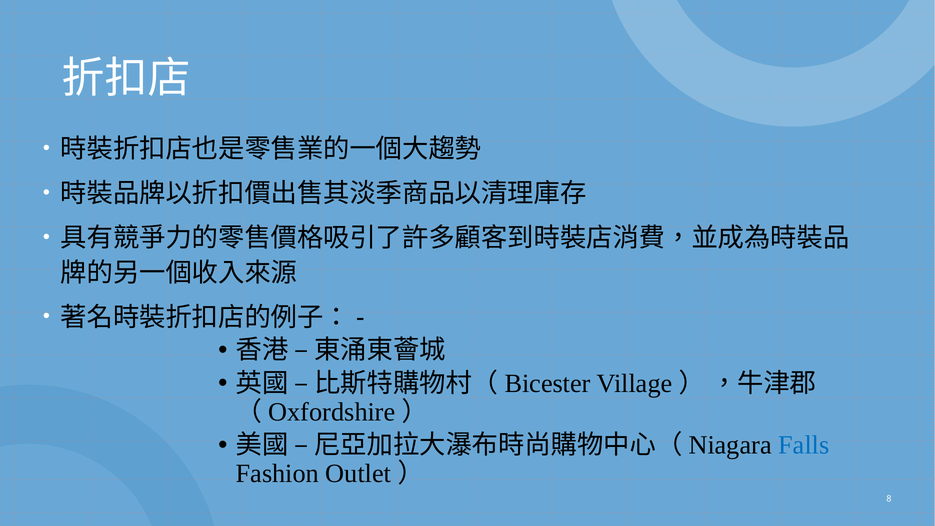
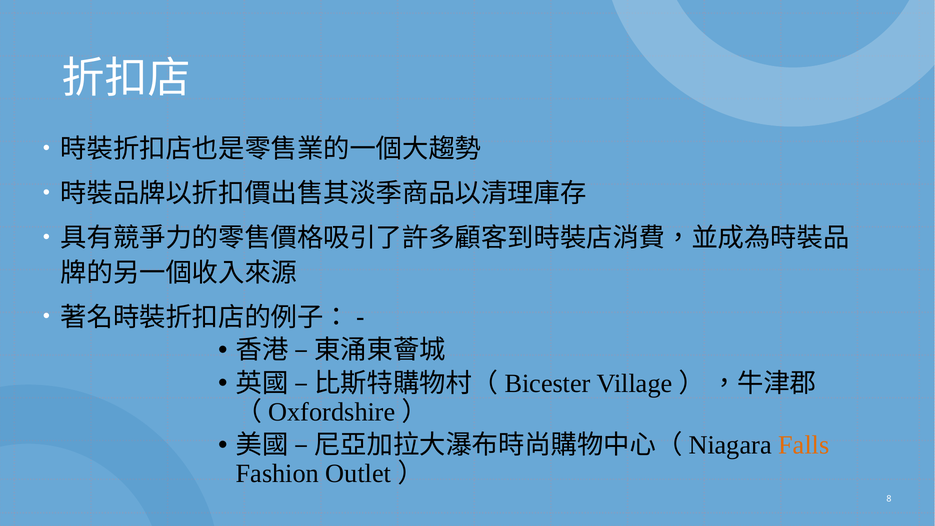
Falls colour: blue -> orange
